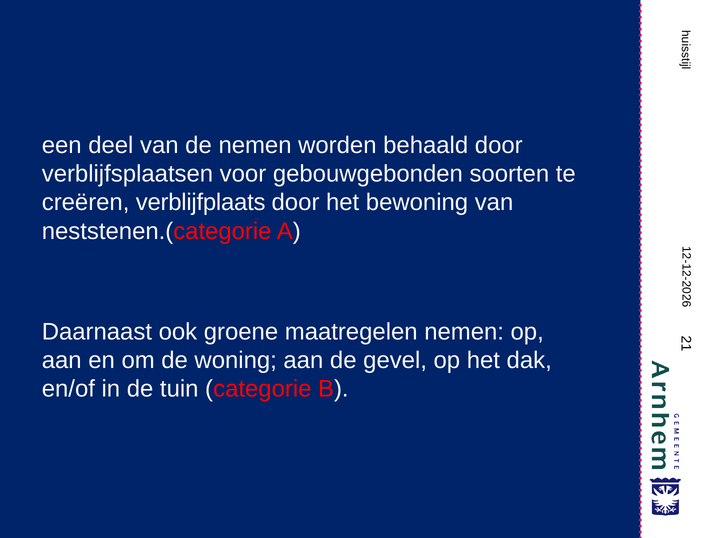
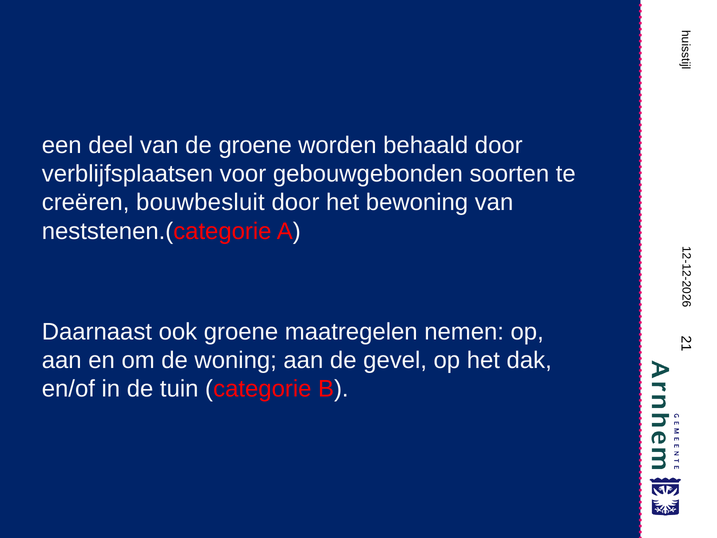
de nemen: nemen -> groene
verblijfplaats: verblijfplaats -> bouwbesluit
